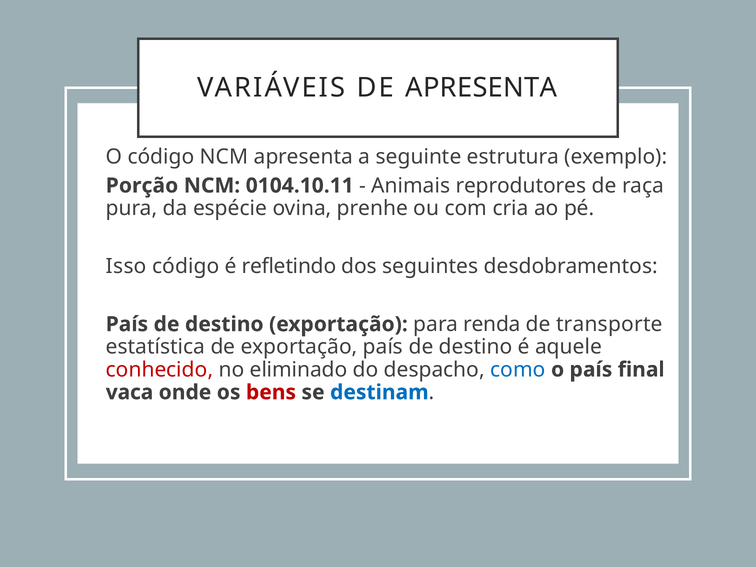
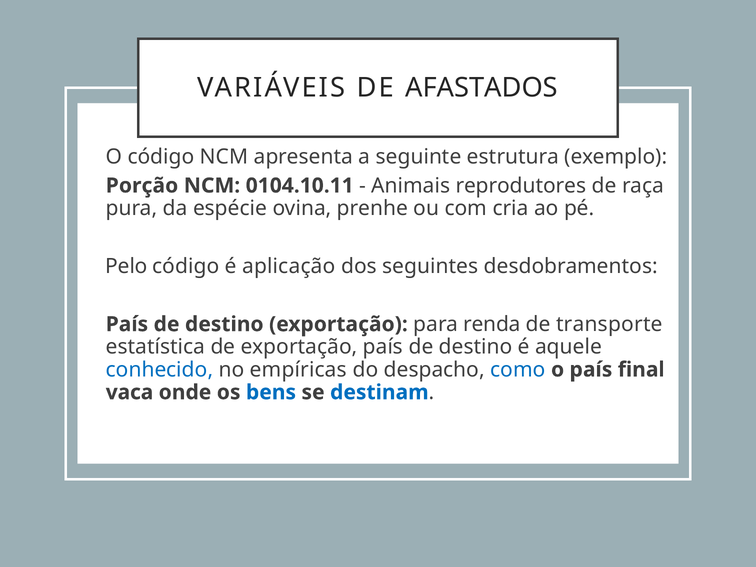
DE APRESENTA: APRESENTA -> AFASTADOS
Isso: Isso -> Pelo
refletindo: refletindo -> aplicação
conhecido colour: red -> blue
eliminado: eliminado -> empíricas
bens colour: red -> blue
